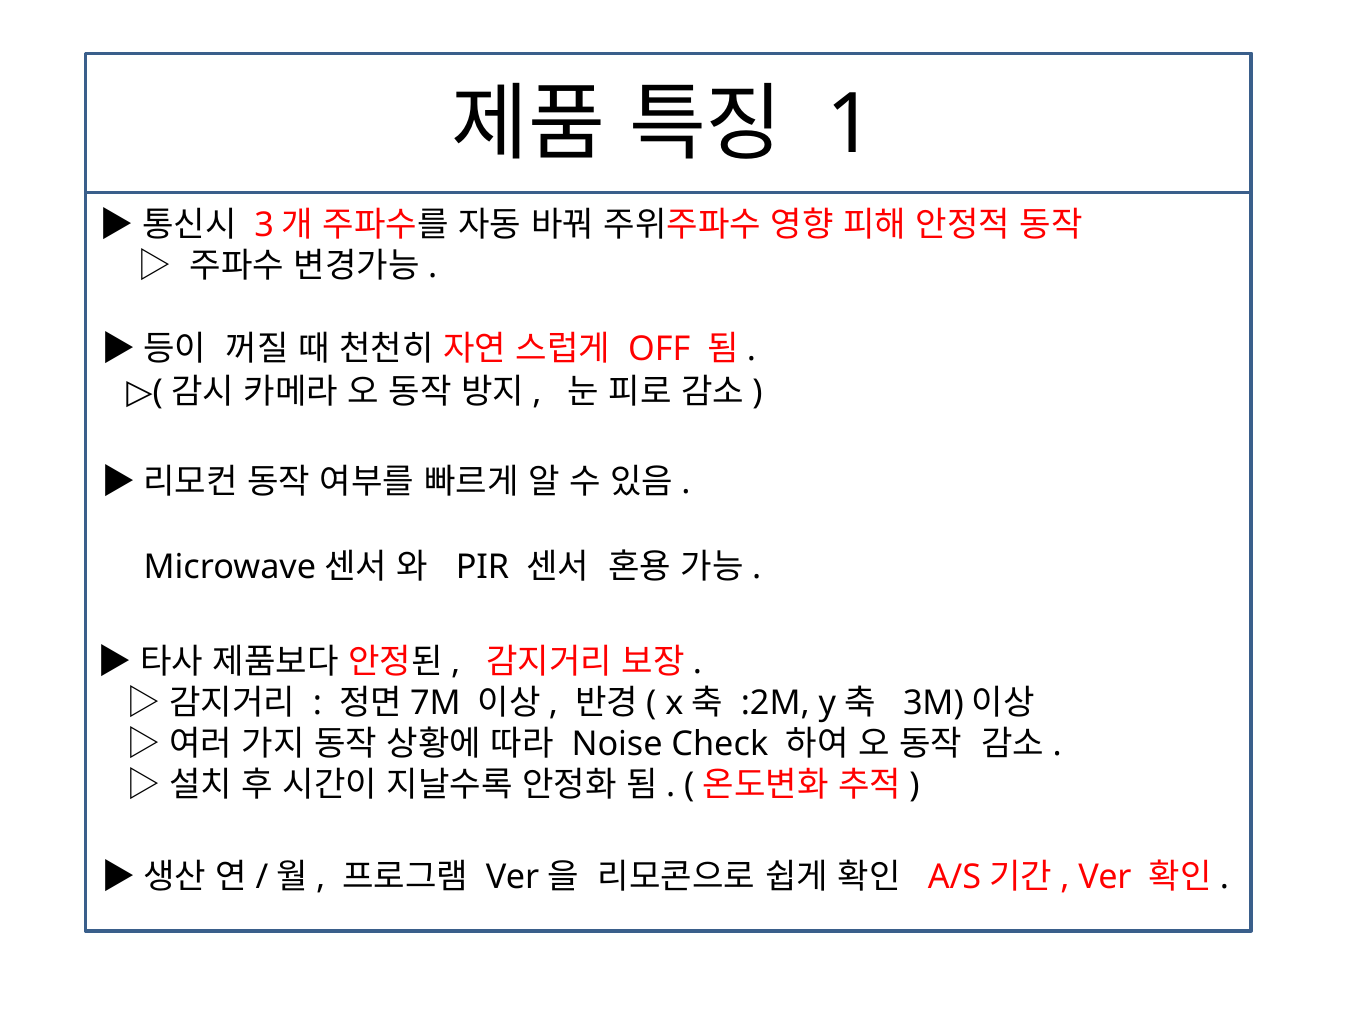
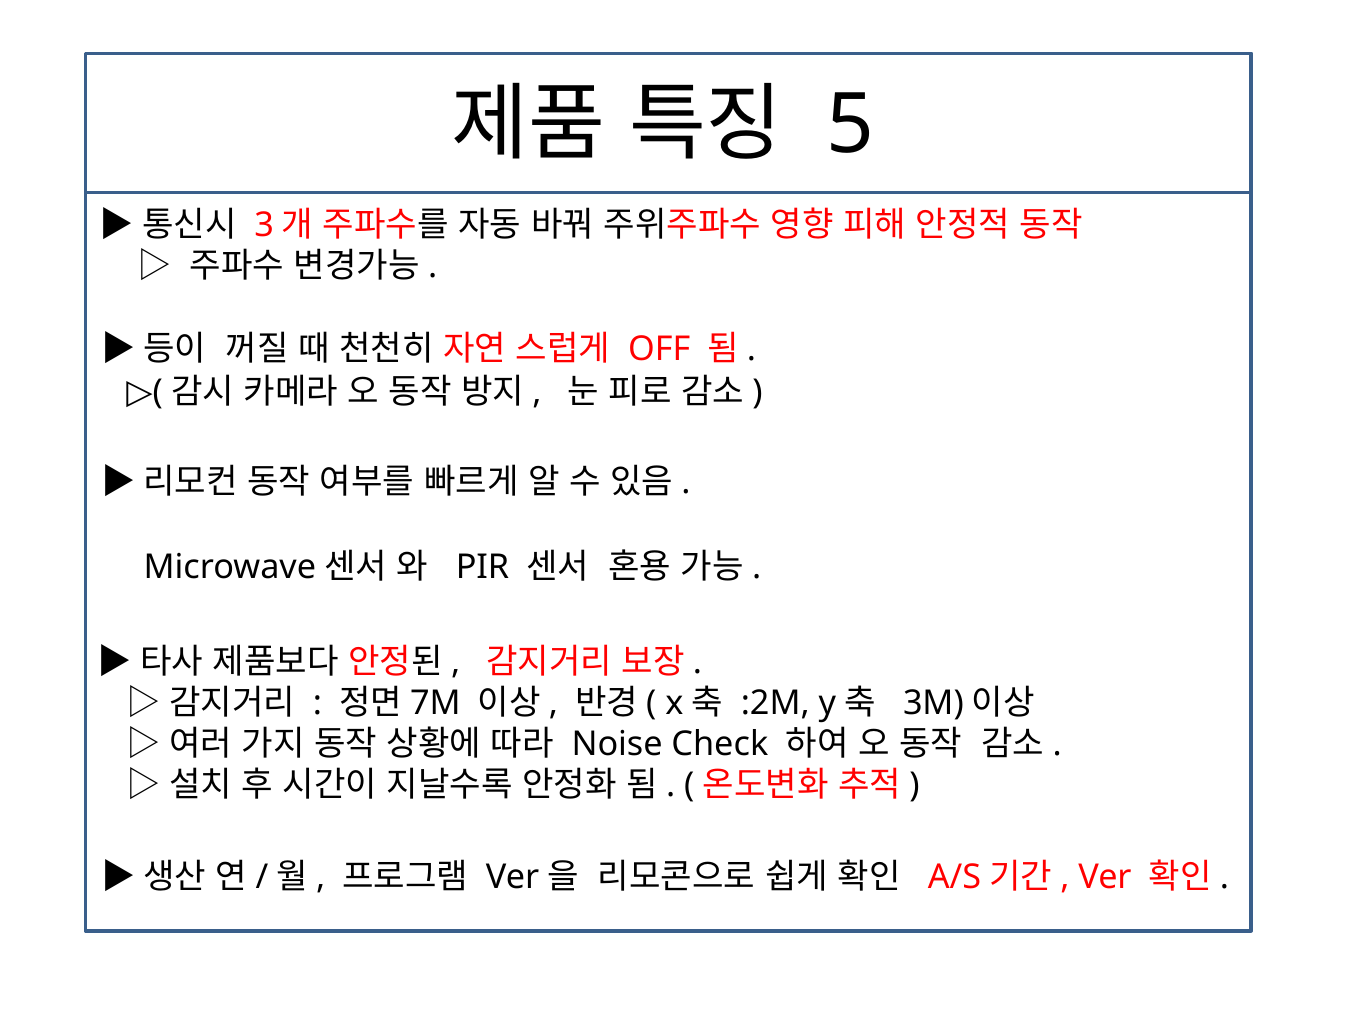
1: 1 -> 5
